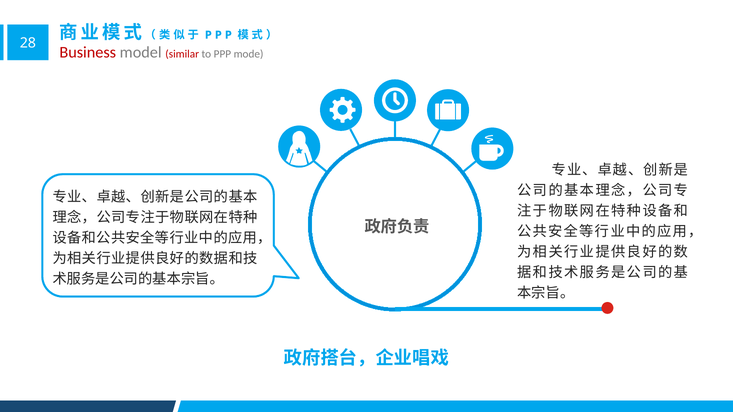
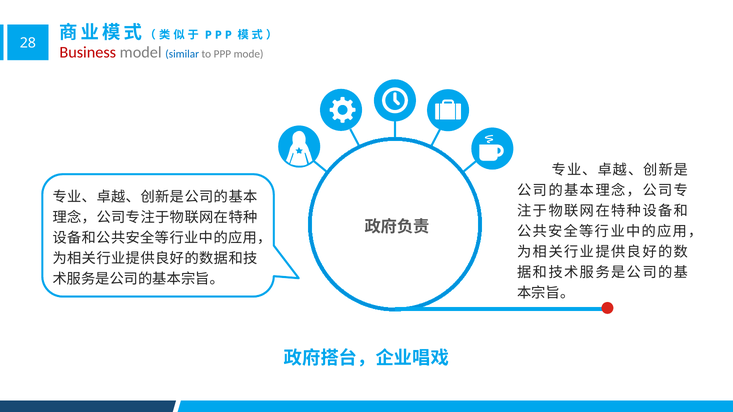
similar colour: red -> blue
